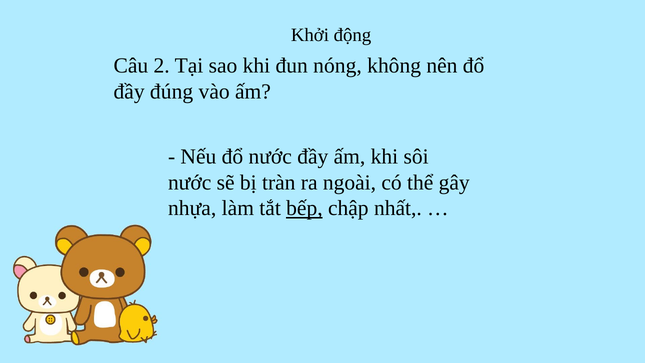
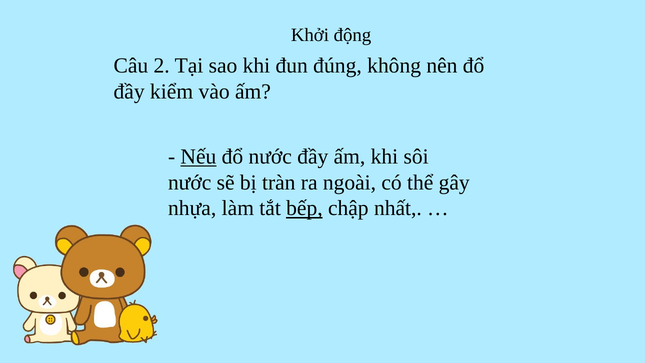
nóng: nóng -> đúng
đúng: đúng -> kiểm
Nếu underline: none -> present
